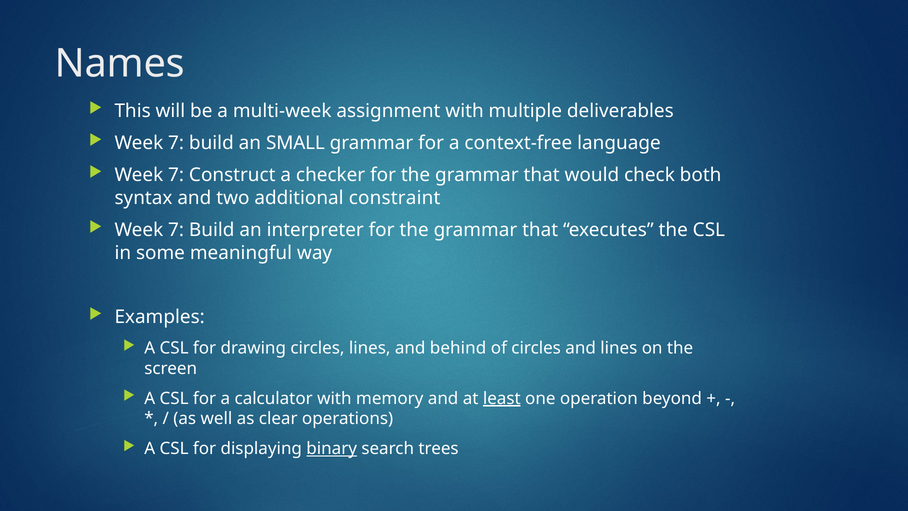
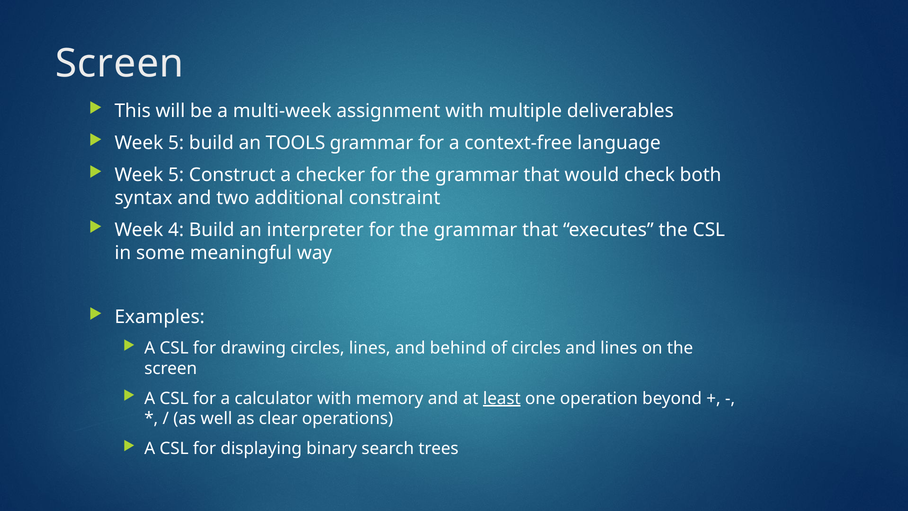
Names at (120, 64): Names -> Screen
7 at (176, 143): 7 -> 5
SMALL: SMALL -> TOOLS
7 at (176, 175): 7 -> 5
7 at (176, 230): 7 -> 4
binary underline: present -> none
